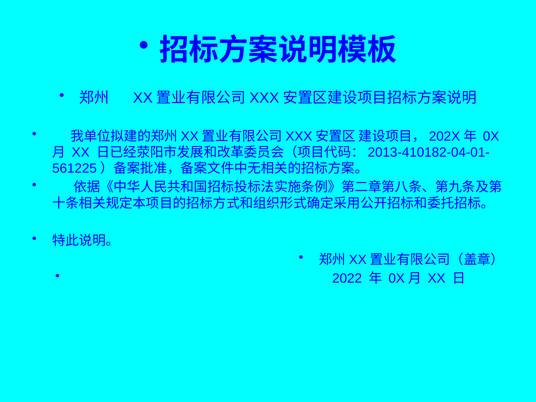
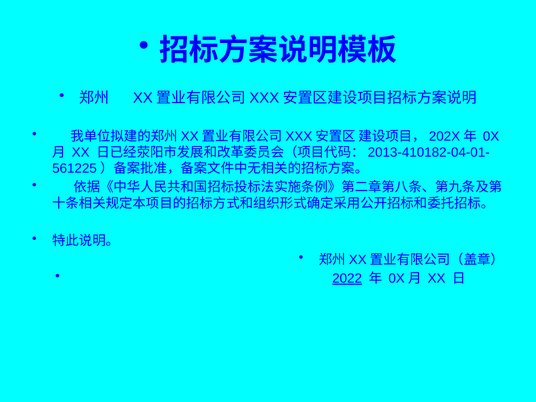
2022 underline: none -> present
